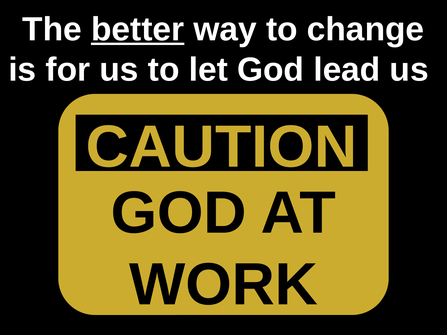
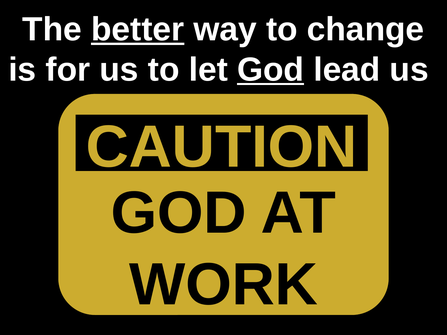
God at (271, 70) underline: none -> present
